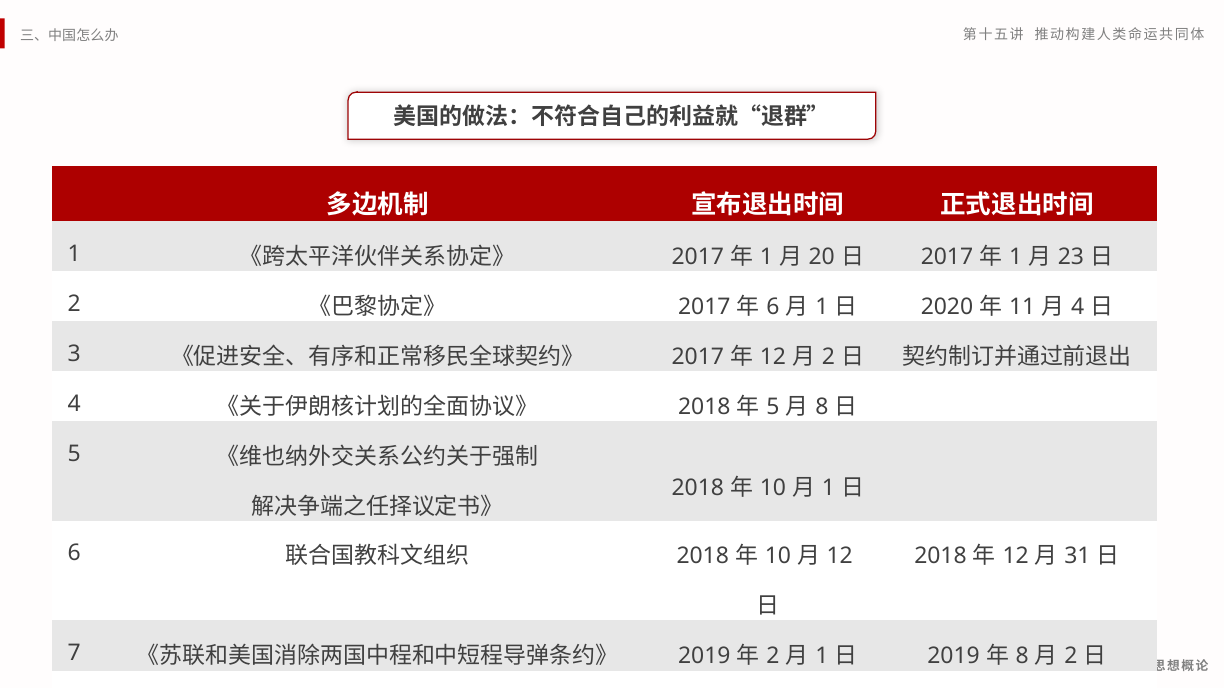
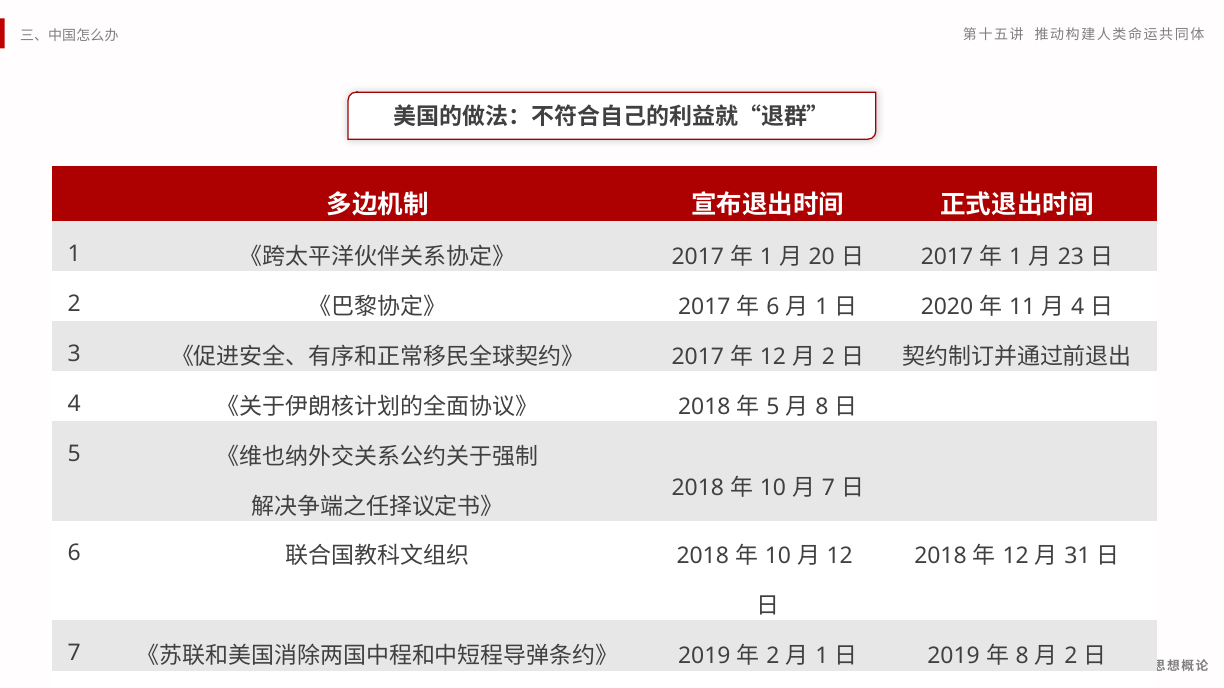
1 at (828, 488): 1 -> 7
